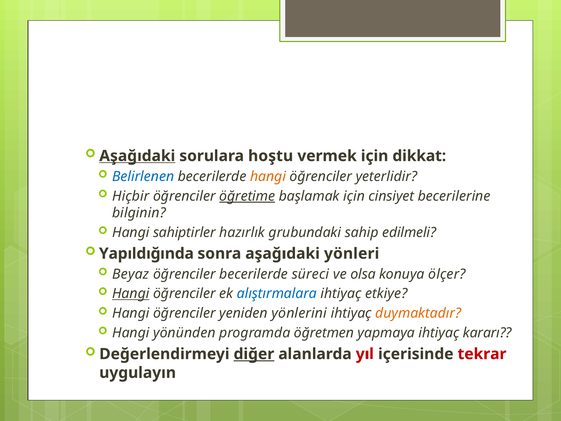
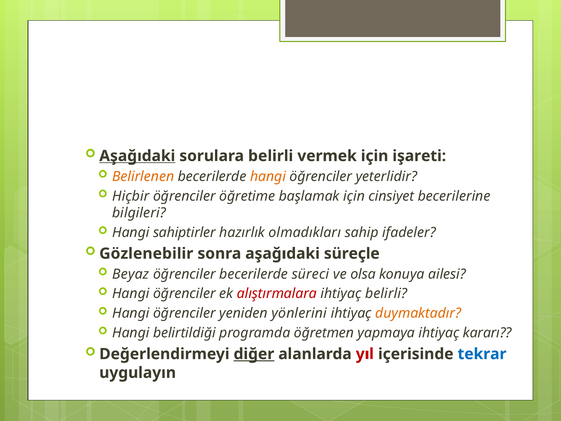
sorulara hoştu: hoştu -> belirli
dikkat: dikkat -> işareti
Belirlenen colour: blue -> orange
öğretime underline: present -> none
bilginin: bilginin -> bilgileri
grubundaki: grubundaki -> olmadıkları
edilmeli: edilmeli -> ifadeler
Yapıldığında: Yapıldığında -> Gözlenebilir
yönleri: yönleri -> süreçle
ölçer: ölçer -> ailesi
Hangi at (131, 294) underline: present -> none
alıştırmalara colour: blue -> red
ihtiyaç etkiye: etkiye -> belirli
yönünden: yönünden -> belirtildiği
tekrar colour: red -> blue
